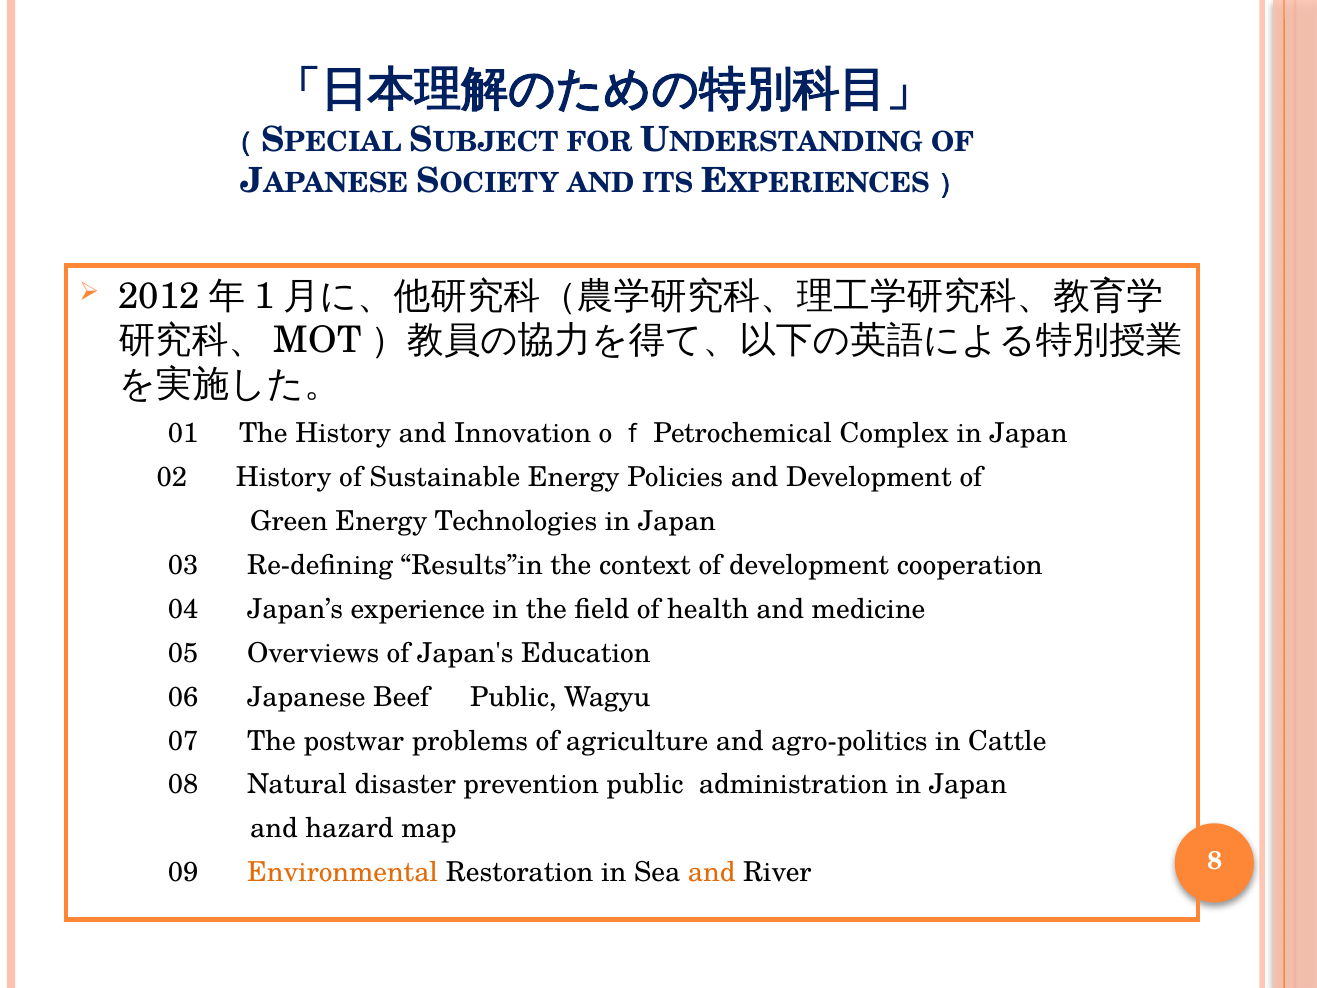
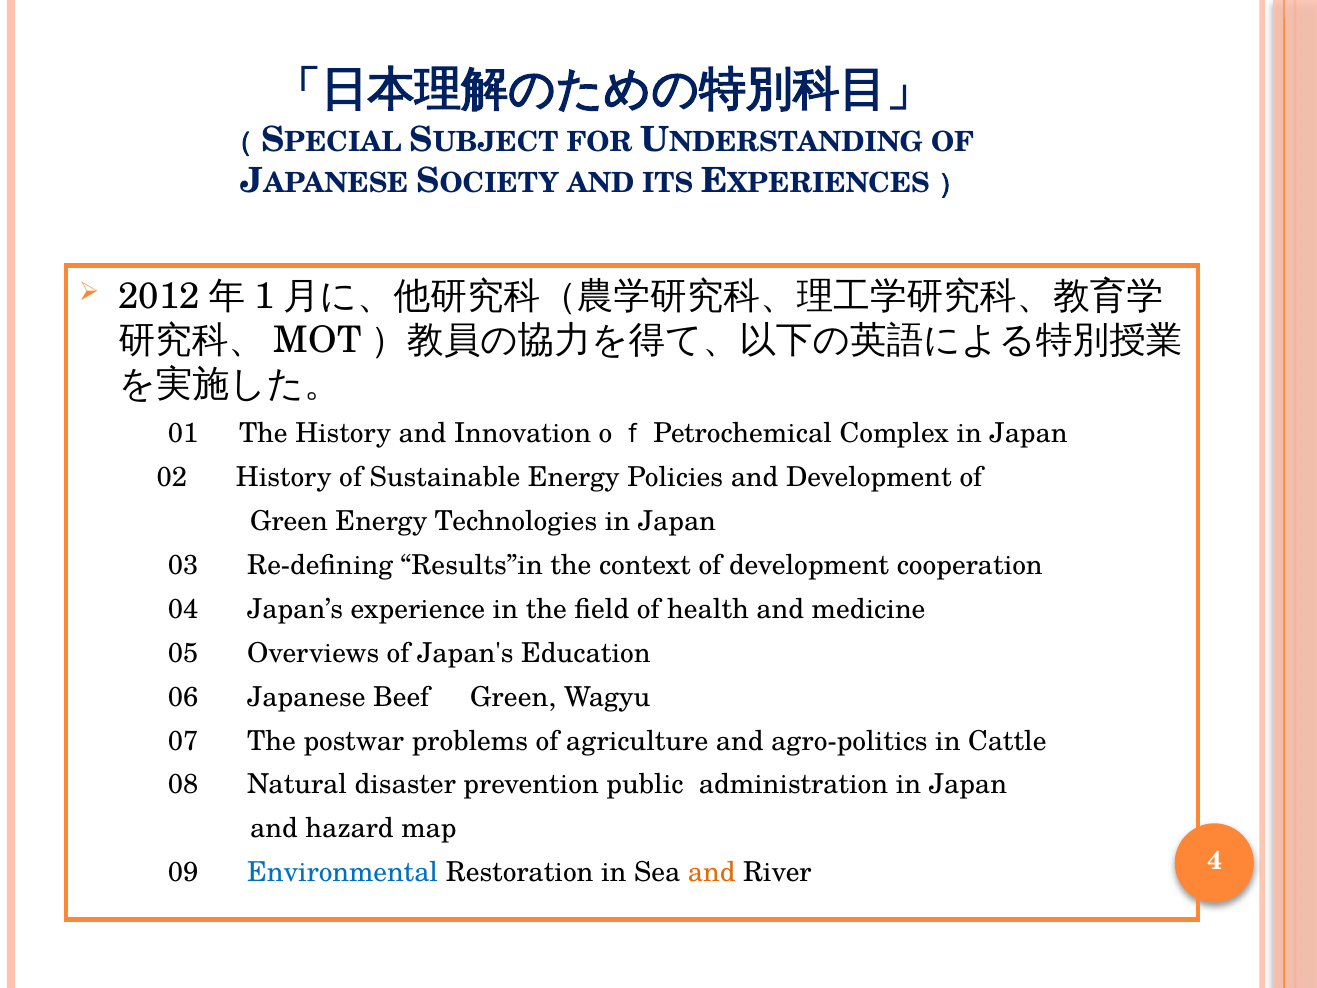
Beef Public: Public -> Green
Environmental colour: orange -> blue
8: 8 -> 4
